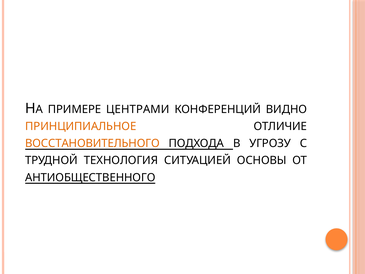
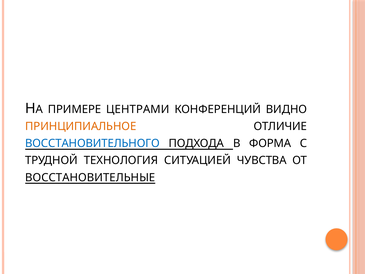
ВОССТАНОВИТЕЛЬНОГО colour: orange -> blue
УГРОЗУ: УГРОЗУ -> ФОРМА
ОСНОВЫ: ОСНОВЫ -> ЧУВСТВА
АНТИОБЩЕСТВЕННОГО: АНТИОБЩЕСТВЕННОГО -> ВОССТАНОВИТЕЛЬНЫЕ
